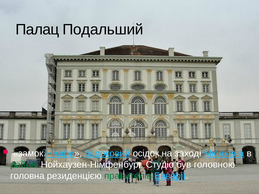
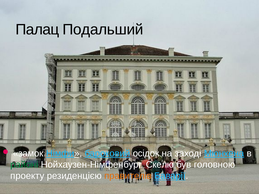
Студіо: Студіо -> Скелю
головна: головна -> проекту
правителів colour: green -> orange
